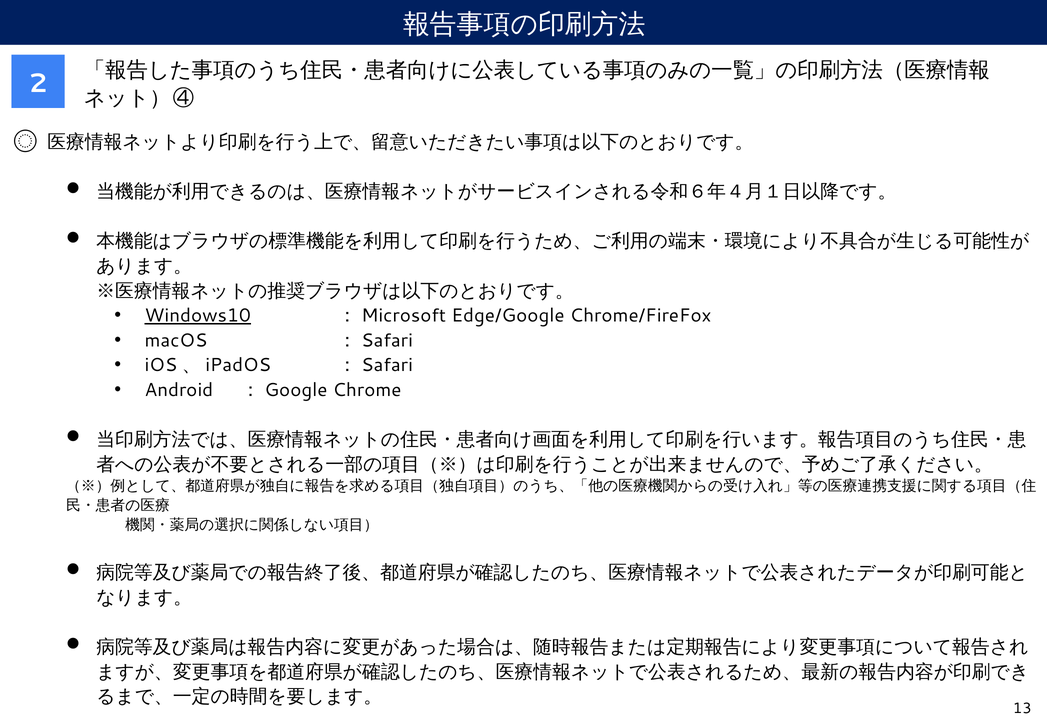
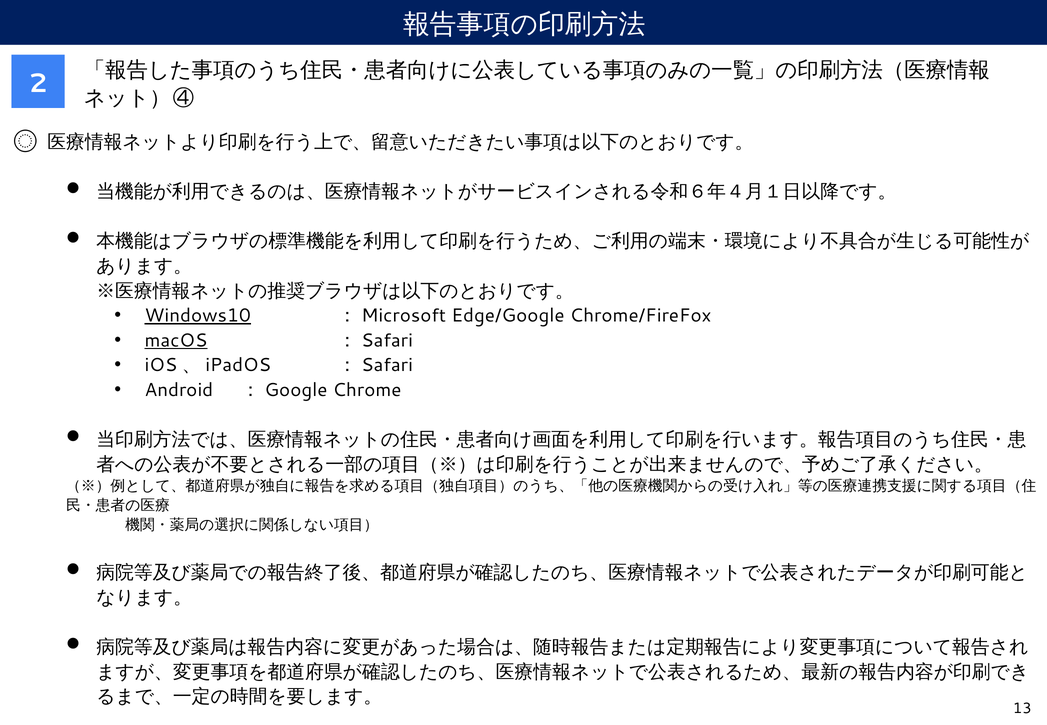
macOS underline: none -> present
